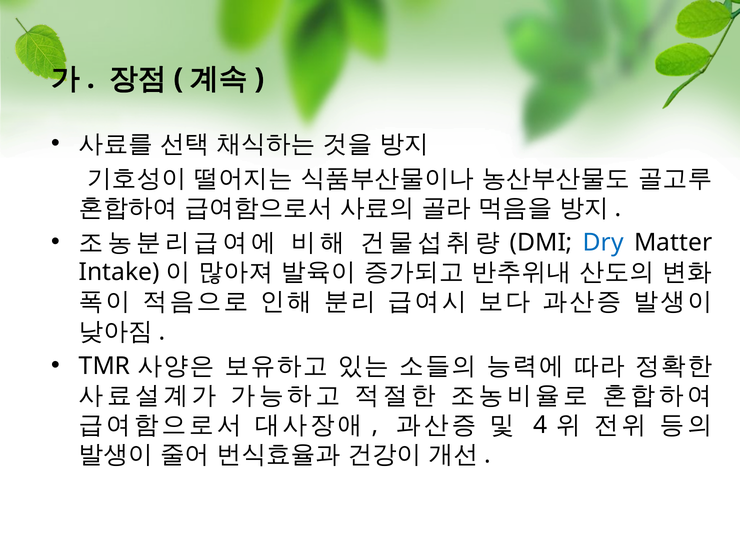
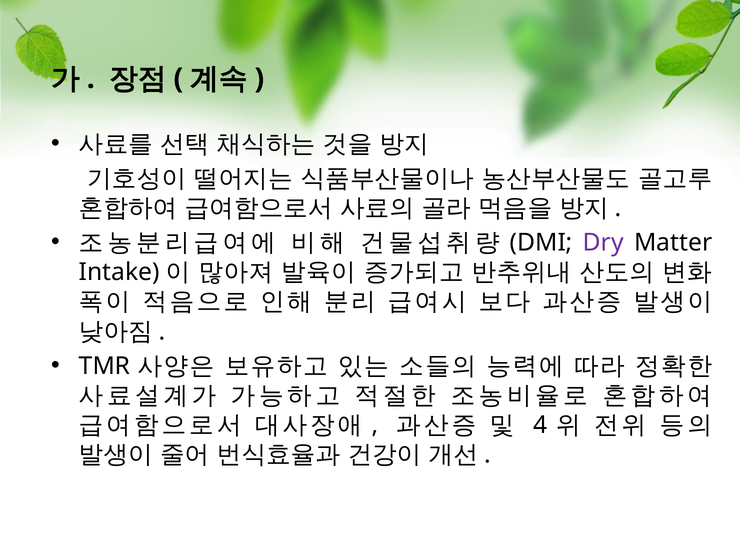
Dry colour: blue -> purple
